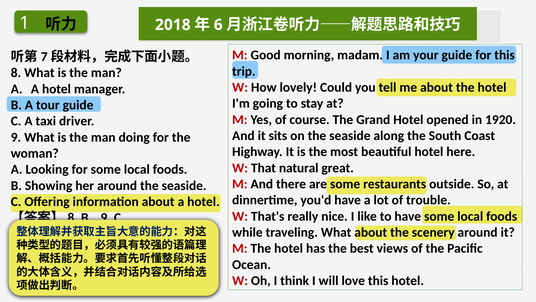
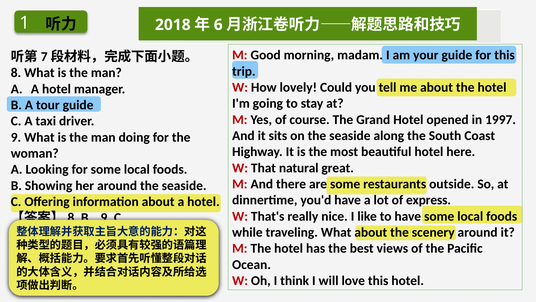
1920: 1920 -> 1997
trouble: trouble -> express
